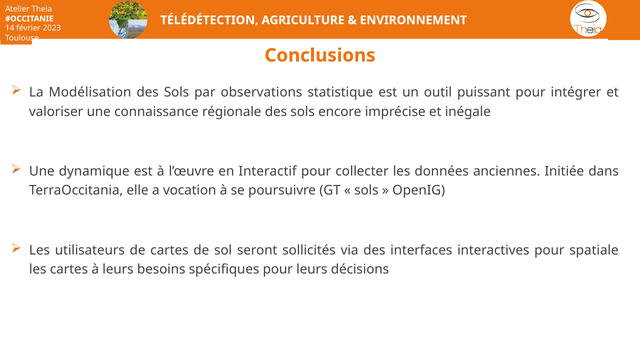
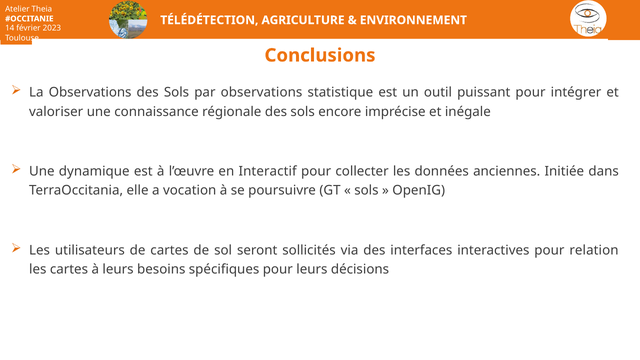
La Modélisation: Modélisation -> Observations
spatiale: spatiale -> relation
